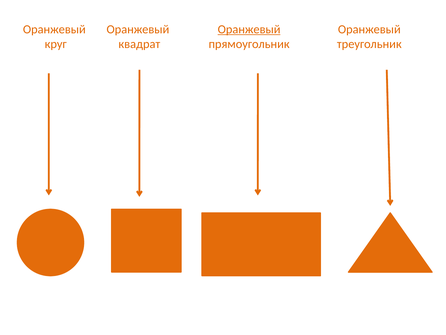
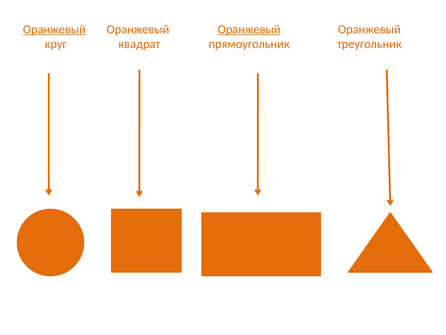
Оранжевый at (54, 29) underline: none -> present
